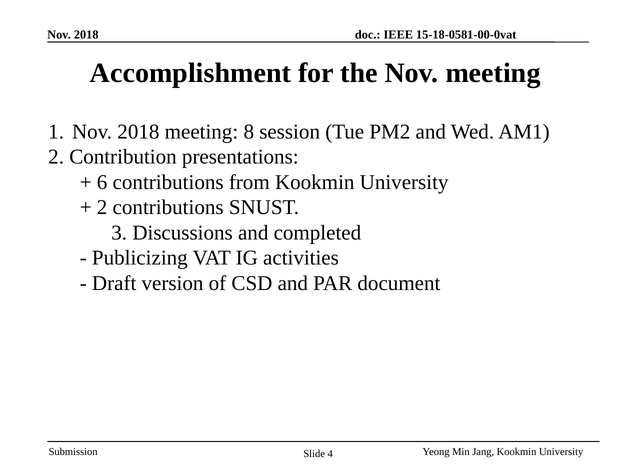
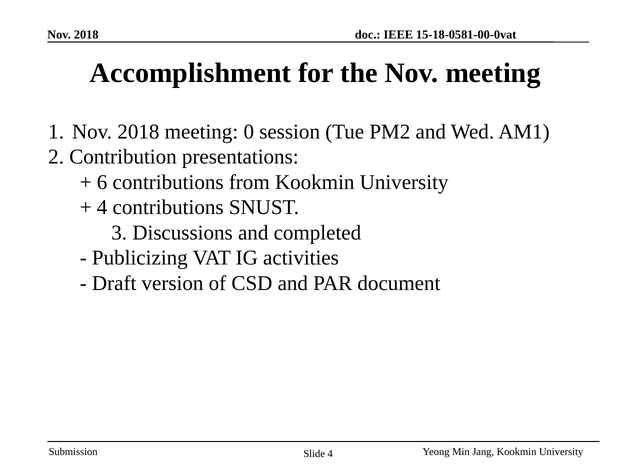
8: 8 -> 0
2 at (102, 208): 2 -> 4
